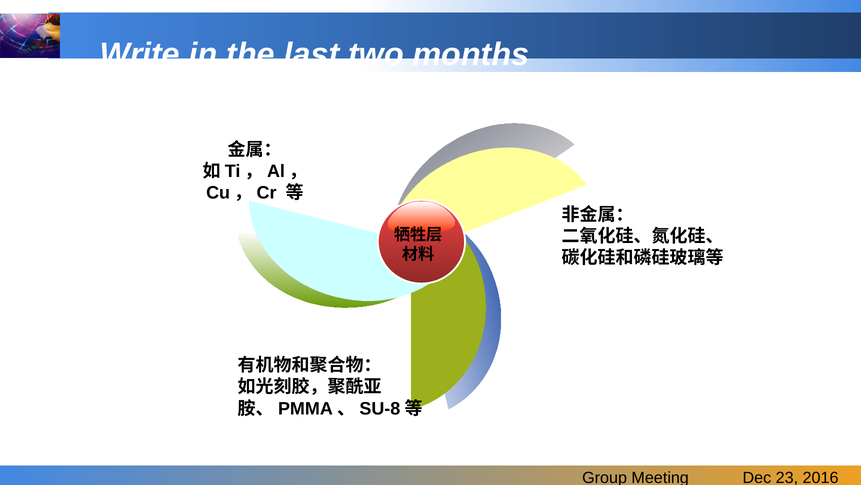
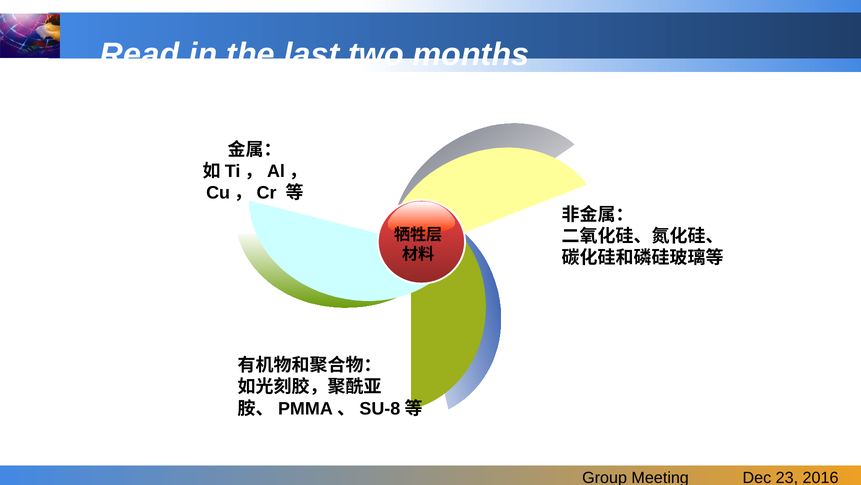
Write: Write -> Read
